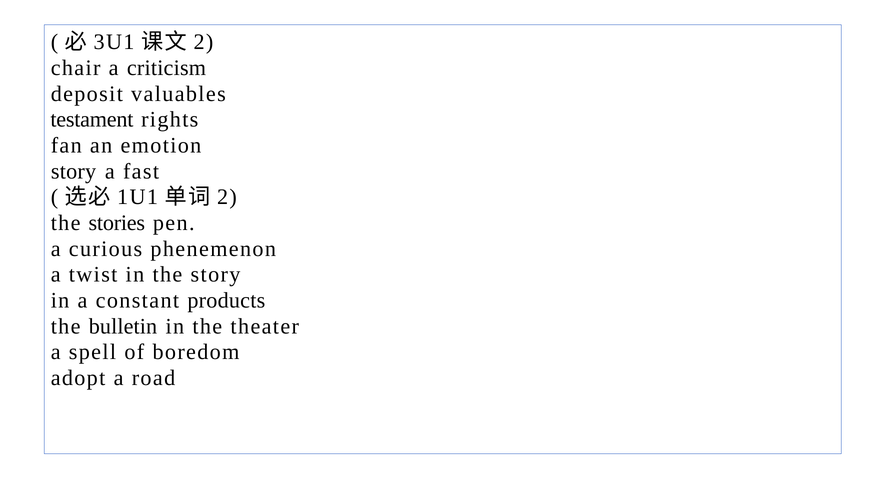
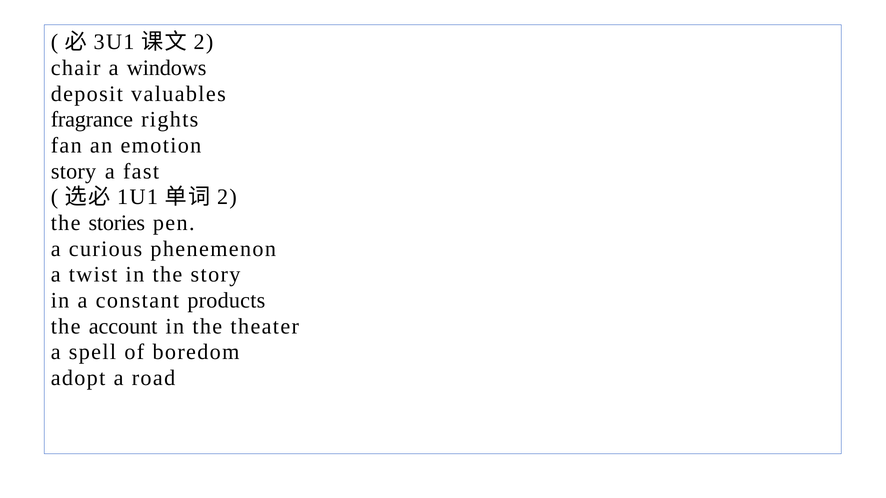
criticism: criticism -> windows
testament: testament -> fragrance
bulletin: bulletin -> account
